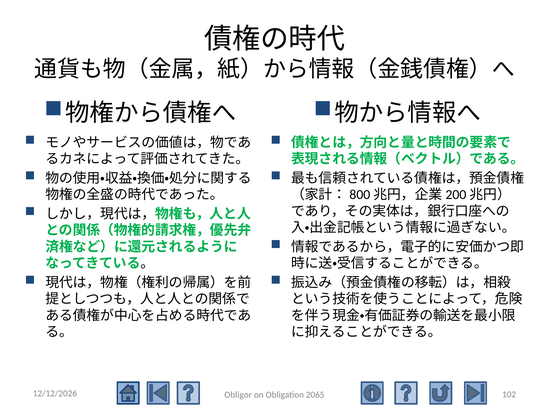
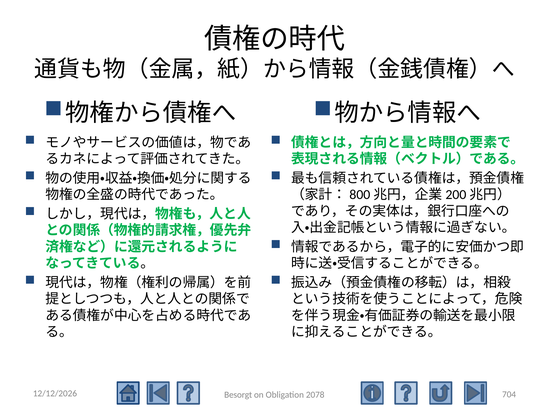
102: 102 -> 704
Obligor: Obligor -> Besorgt
2065: 2065 -> 2078
